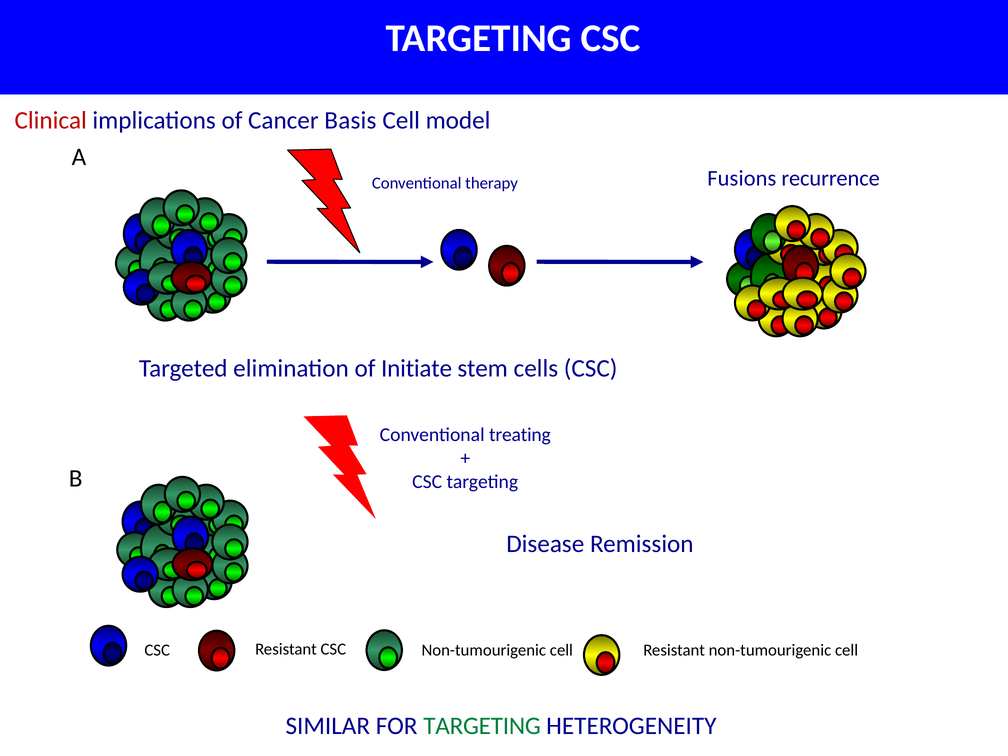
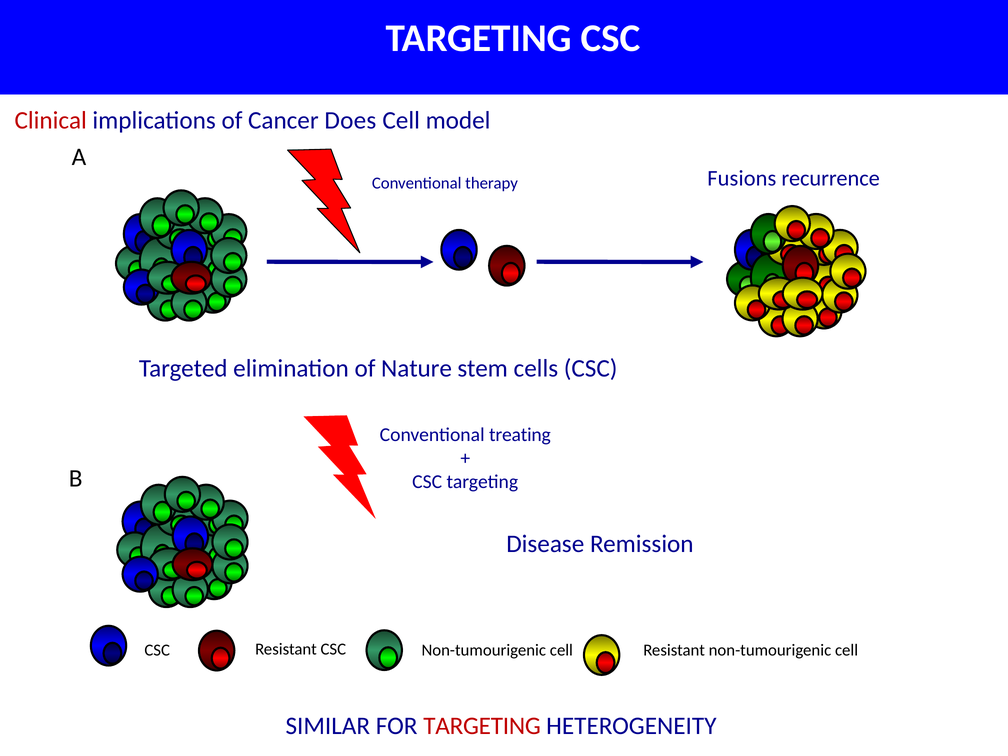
Basis: Basis -> Does
Initiate: Initiate -> Nature
TARGETING at (482, 726) colour: green -> red
